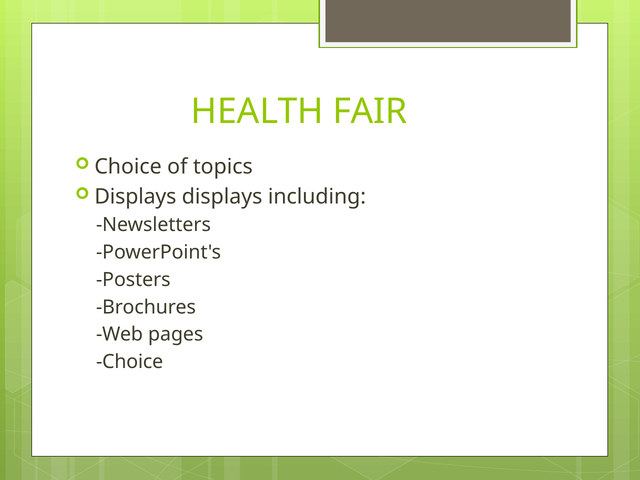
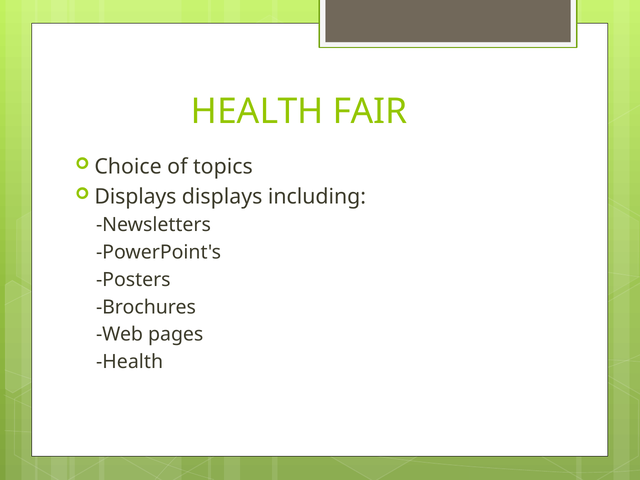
Choice at (130, 362): Choice -> Health
